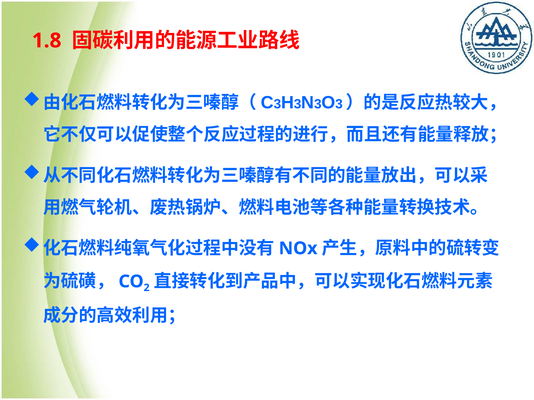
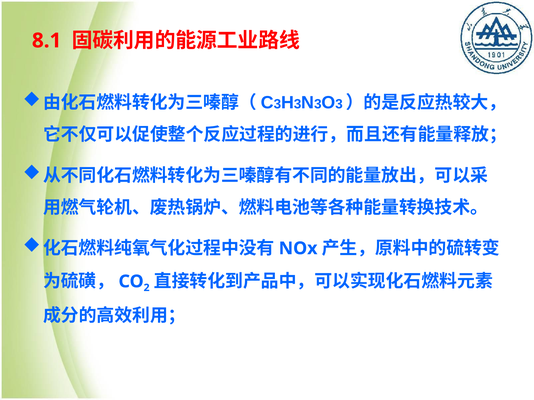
1.8: 1.8 -> 8.1
